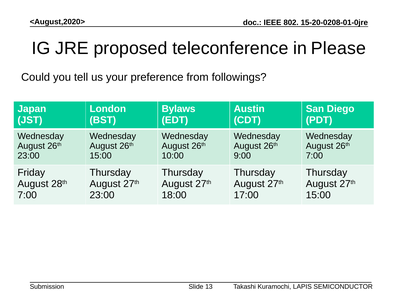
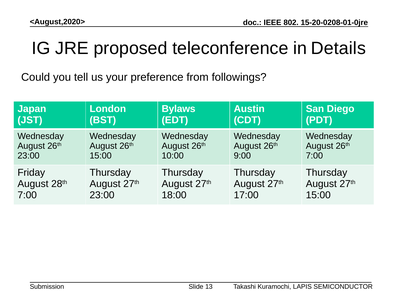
Please: Please -> Details
